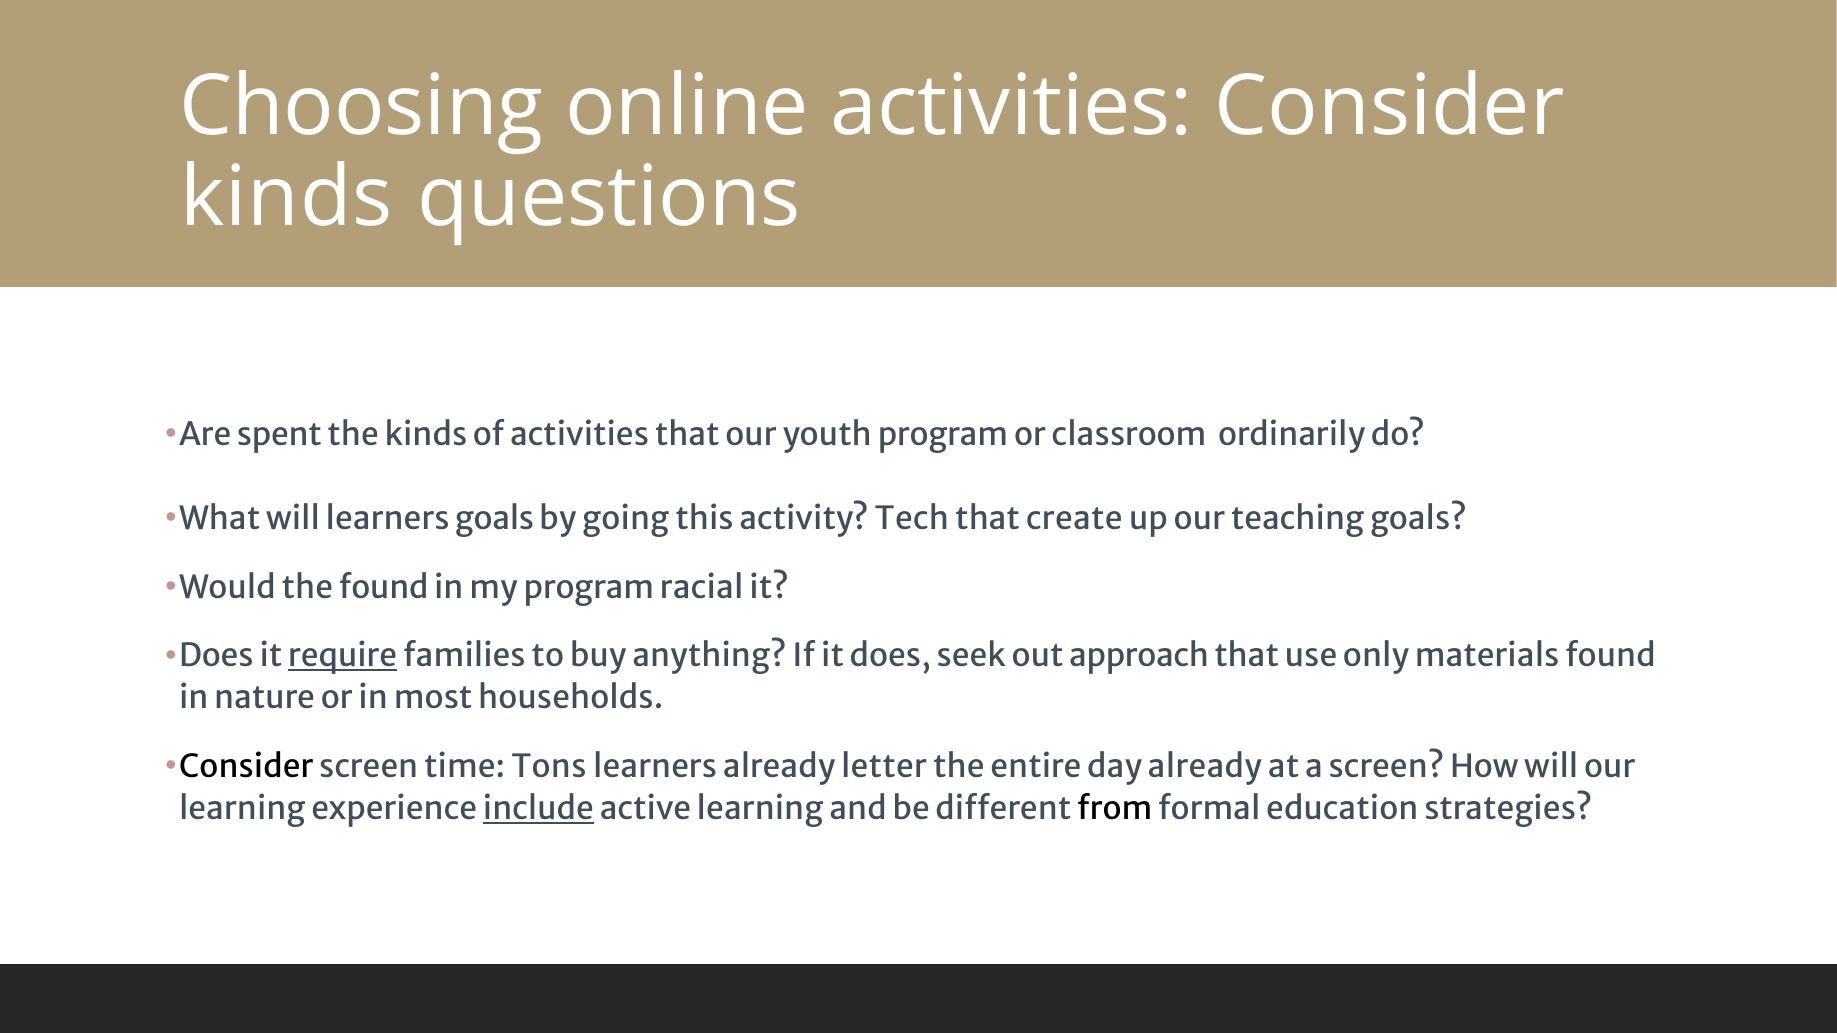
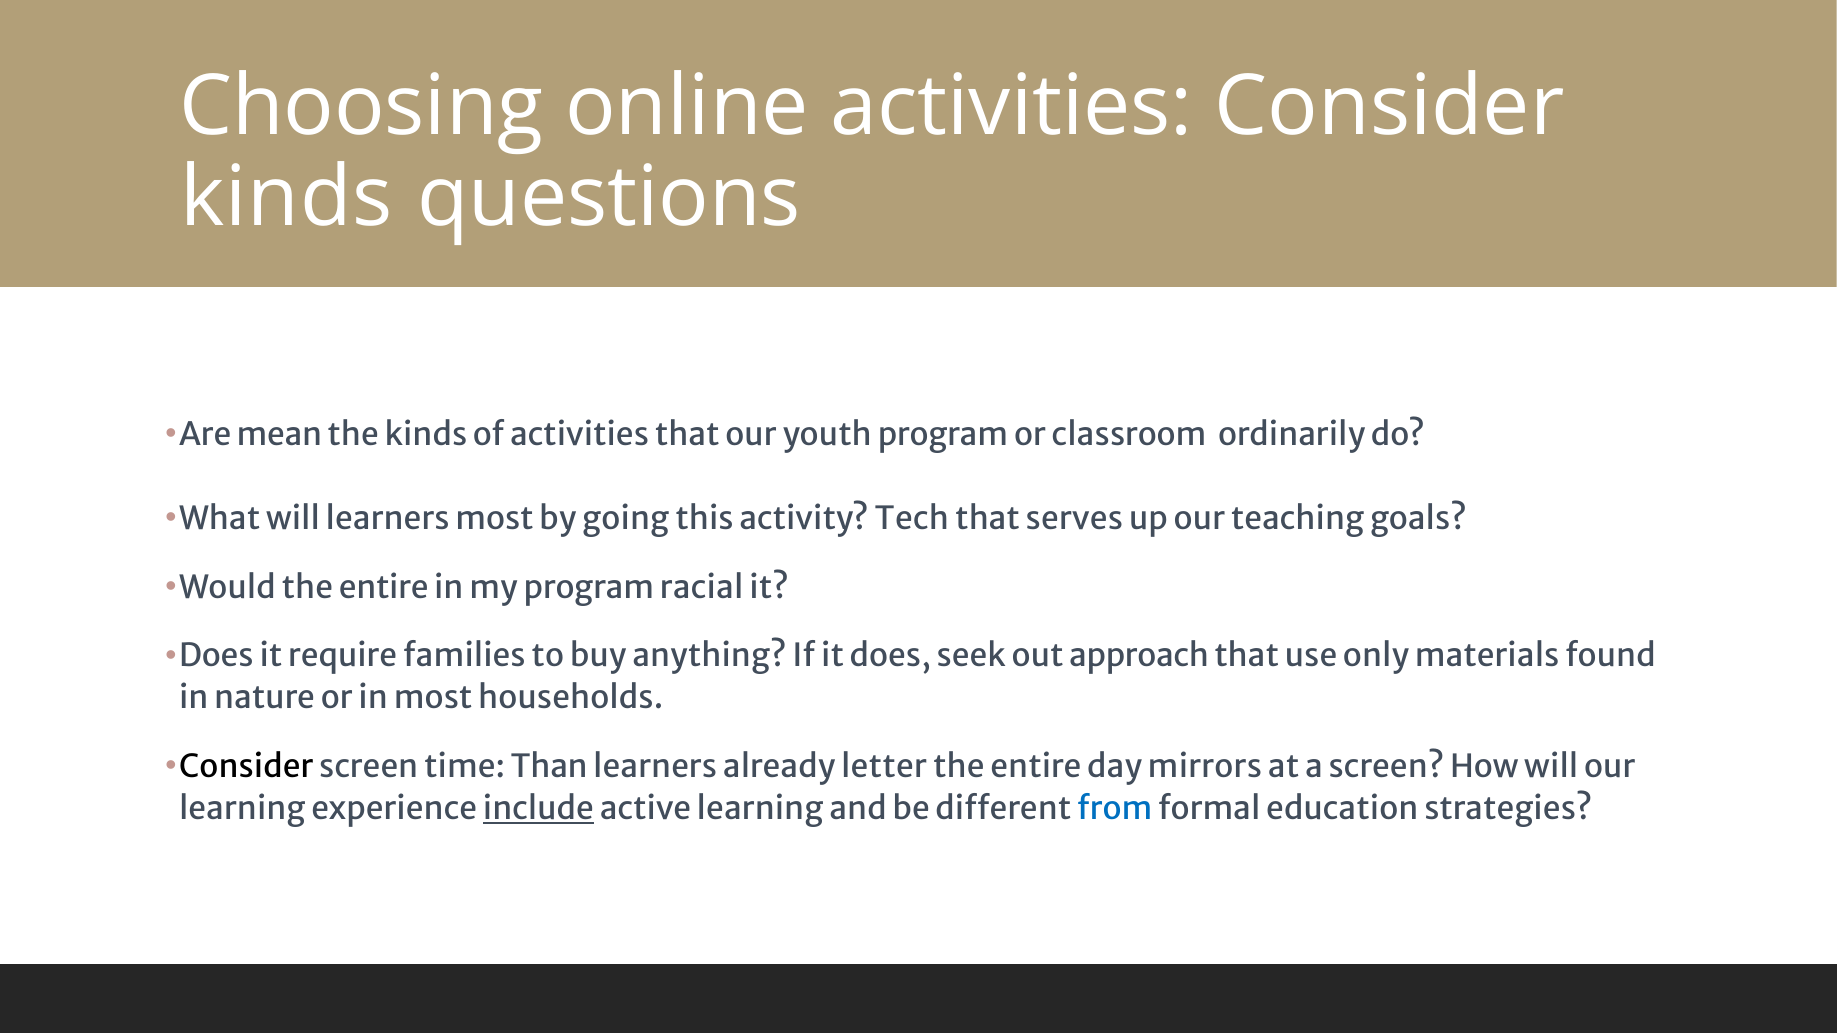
spent: spent -> mean
learners goals: goals -> most
create: create -> serves
Would the found: found -> entire
require underline: present -> none
Tons: Tons -> Than
day already: already -> mirrors
from colour: black -> blue
